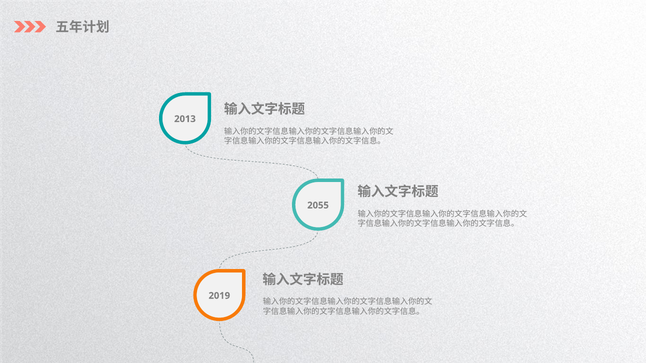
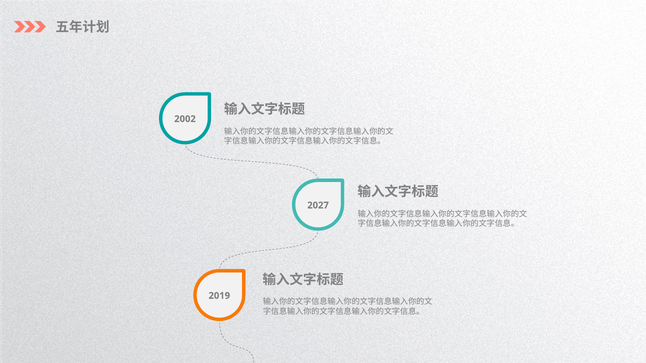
2013: 2013 -> 2002
2055: 2055 -> 2027
